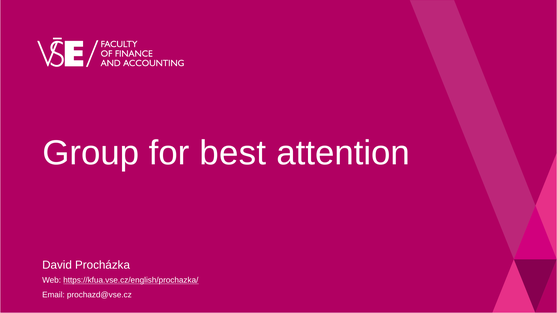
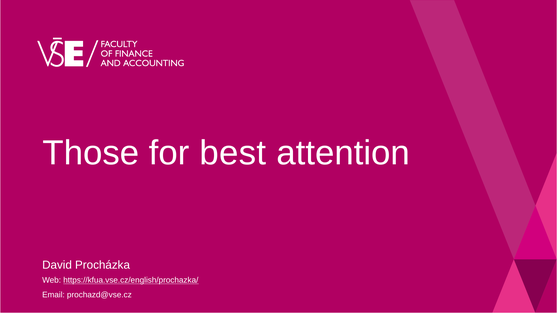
Group: Group -> Those
